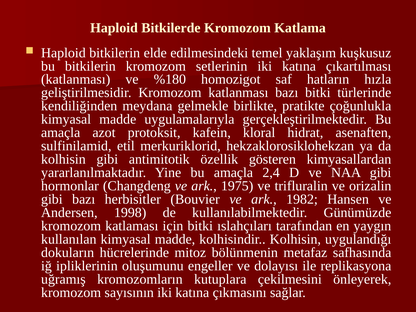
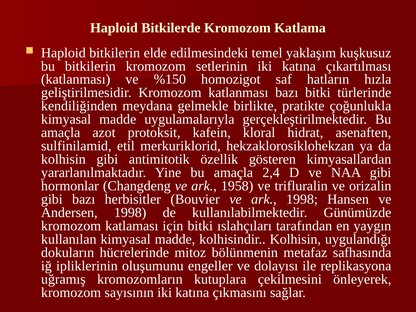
%180: %180 -> %150
1975: 1975 -> 1958
ark 1982: 1982 -> 1998
